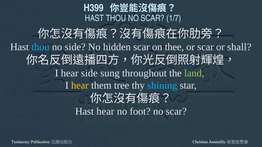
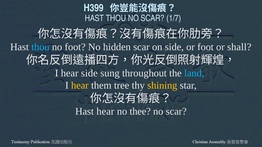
no side: side -> foot
on thee: thee -> side
or scar: scar -> foot
land colour: light green -> light blue
shining colour: light blue -> yellow
foot: foot -> thee
